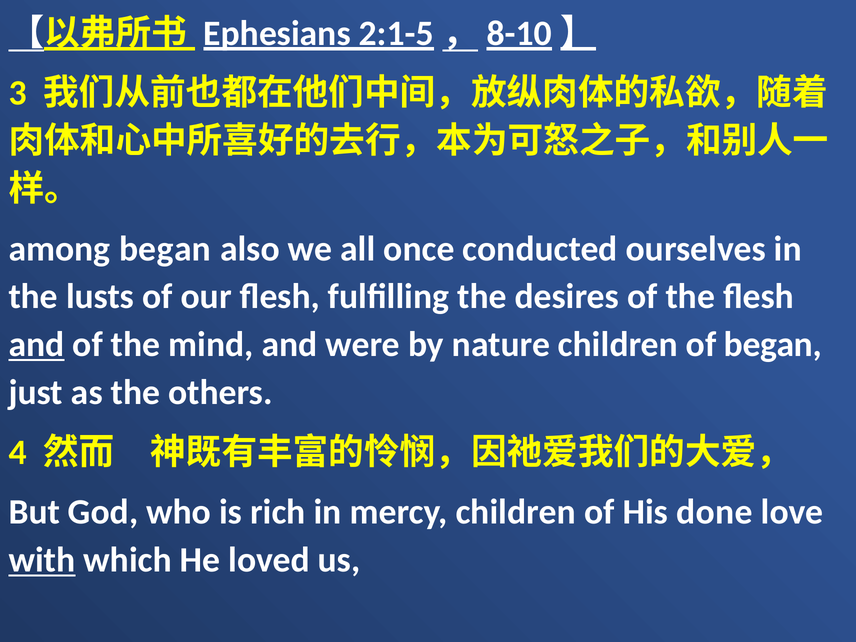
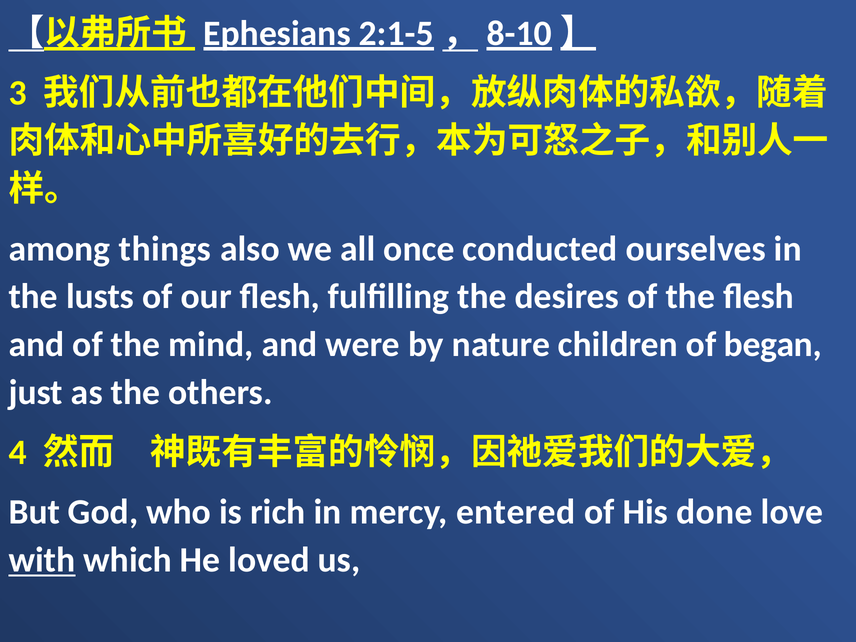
among began: began -> things
and at (36, 345) underline: present -> none
mercy children: children -> entered
